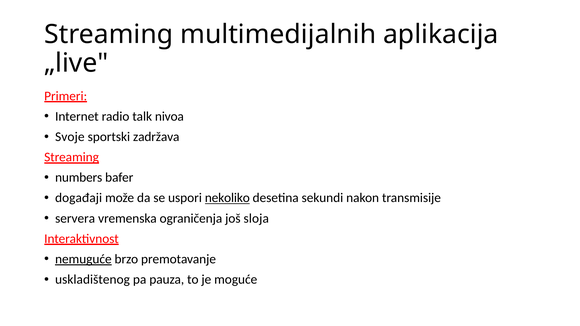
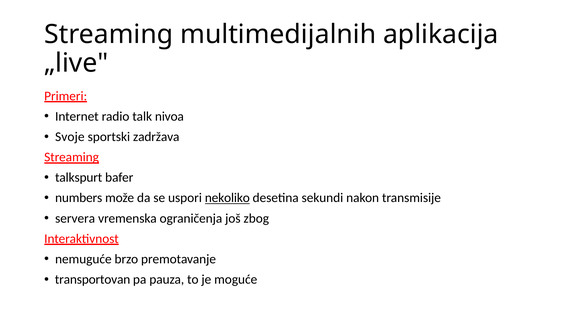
numbers: numbers -> talkspurt
događaji: događaji -> numbers
sloja: sloja -> zbog
nemuguće underline: present -> none
uskladištenog: uskladištenog -> transportovan
